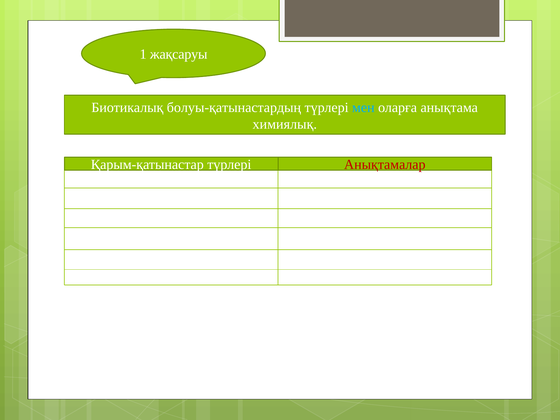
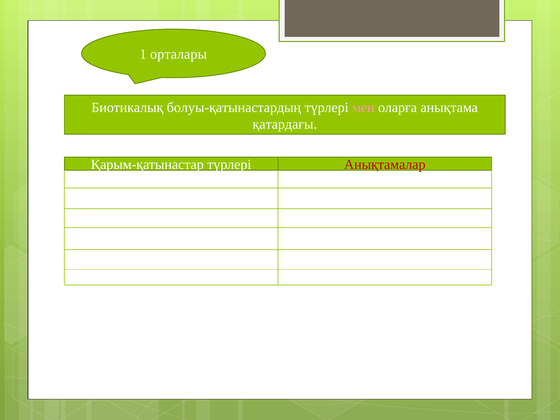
жақсаруы: жақсаруы -> орталары
мен colour: light blue -> pink
химиялық: химиялық -> қатардағы
